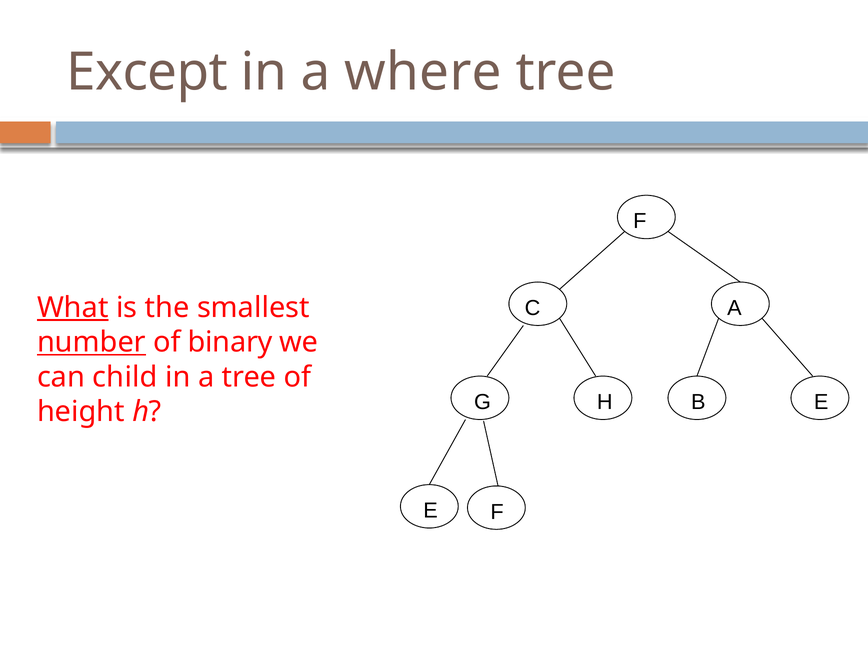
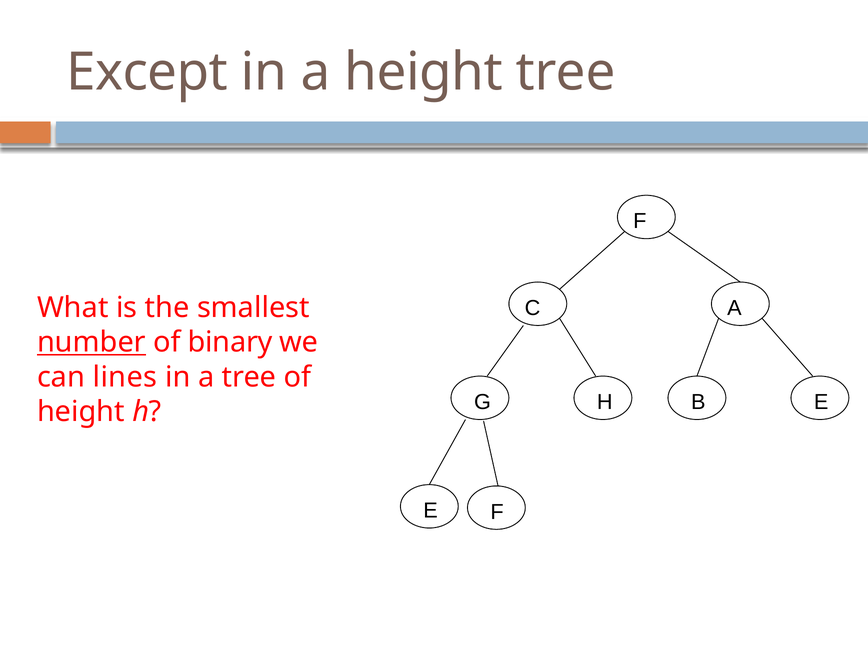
a where: where -> height
What underline: present -> none
child: child -> lines
